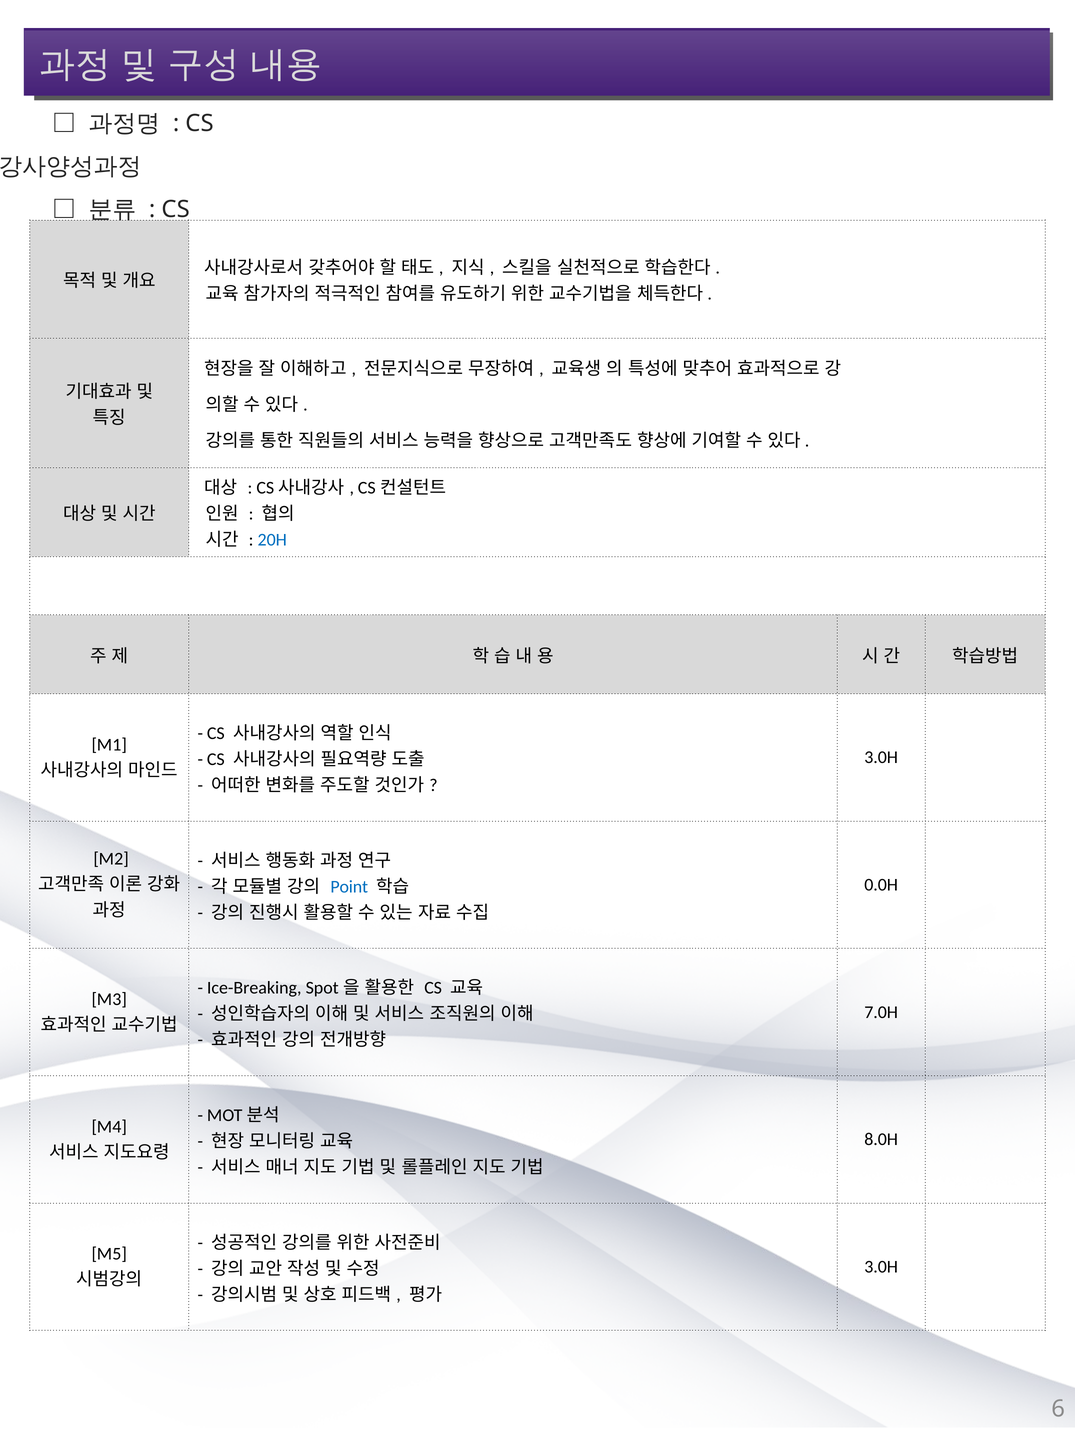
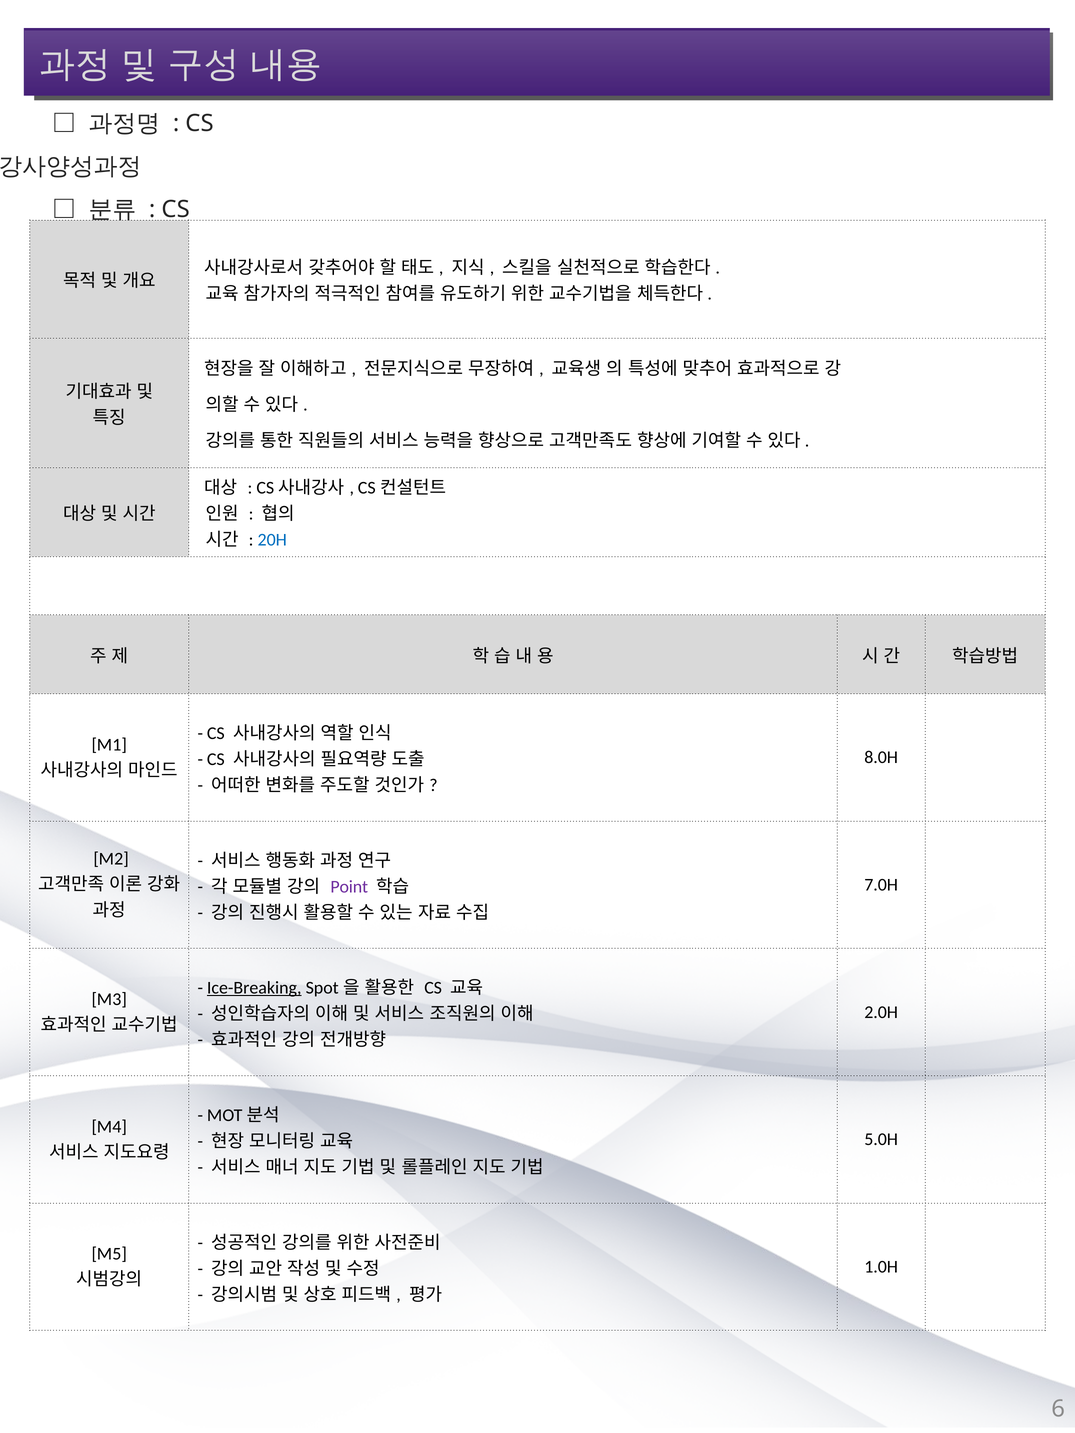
3.0H at (881, 758): 3.0H -> 8.0H
0.0H: 0.0H -> 7.0H
Point colour: blue -> purple
Ice-Breaking underline: none -> present
7.0H: 7.0H -> 2.0H
8.0H: 8.0H -> 5.0H
3.0H at (881, 1267): 3.0H -> 1.0H
